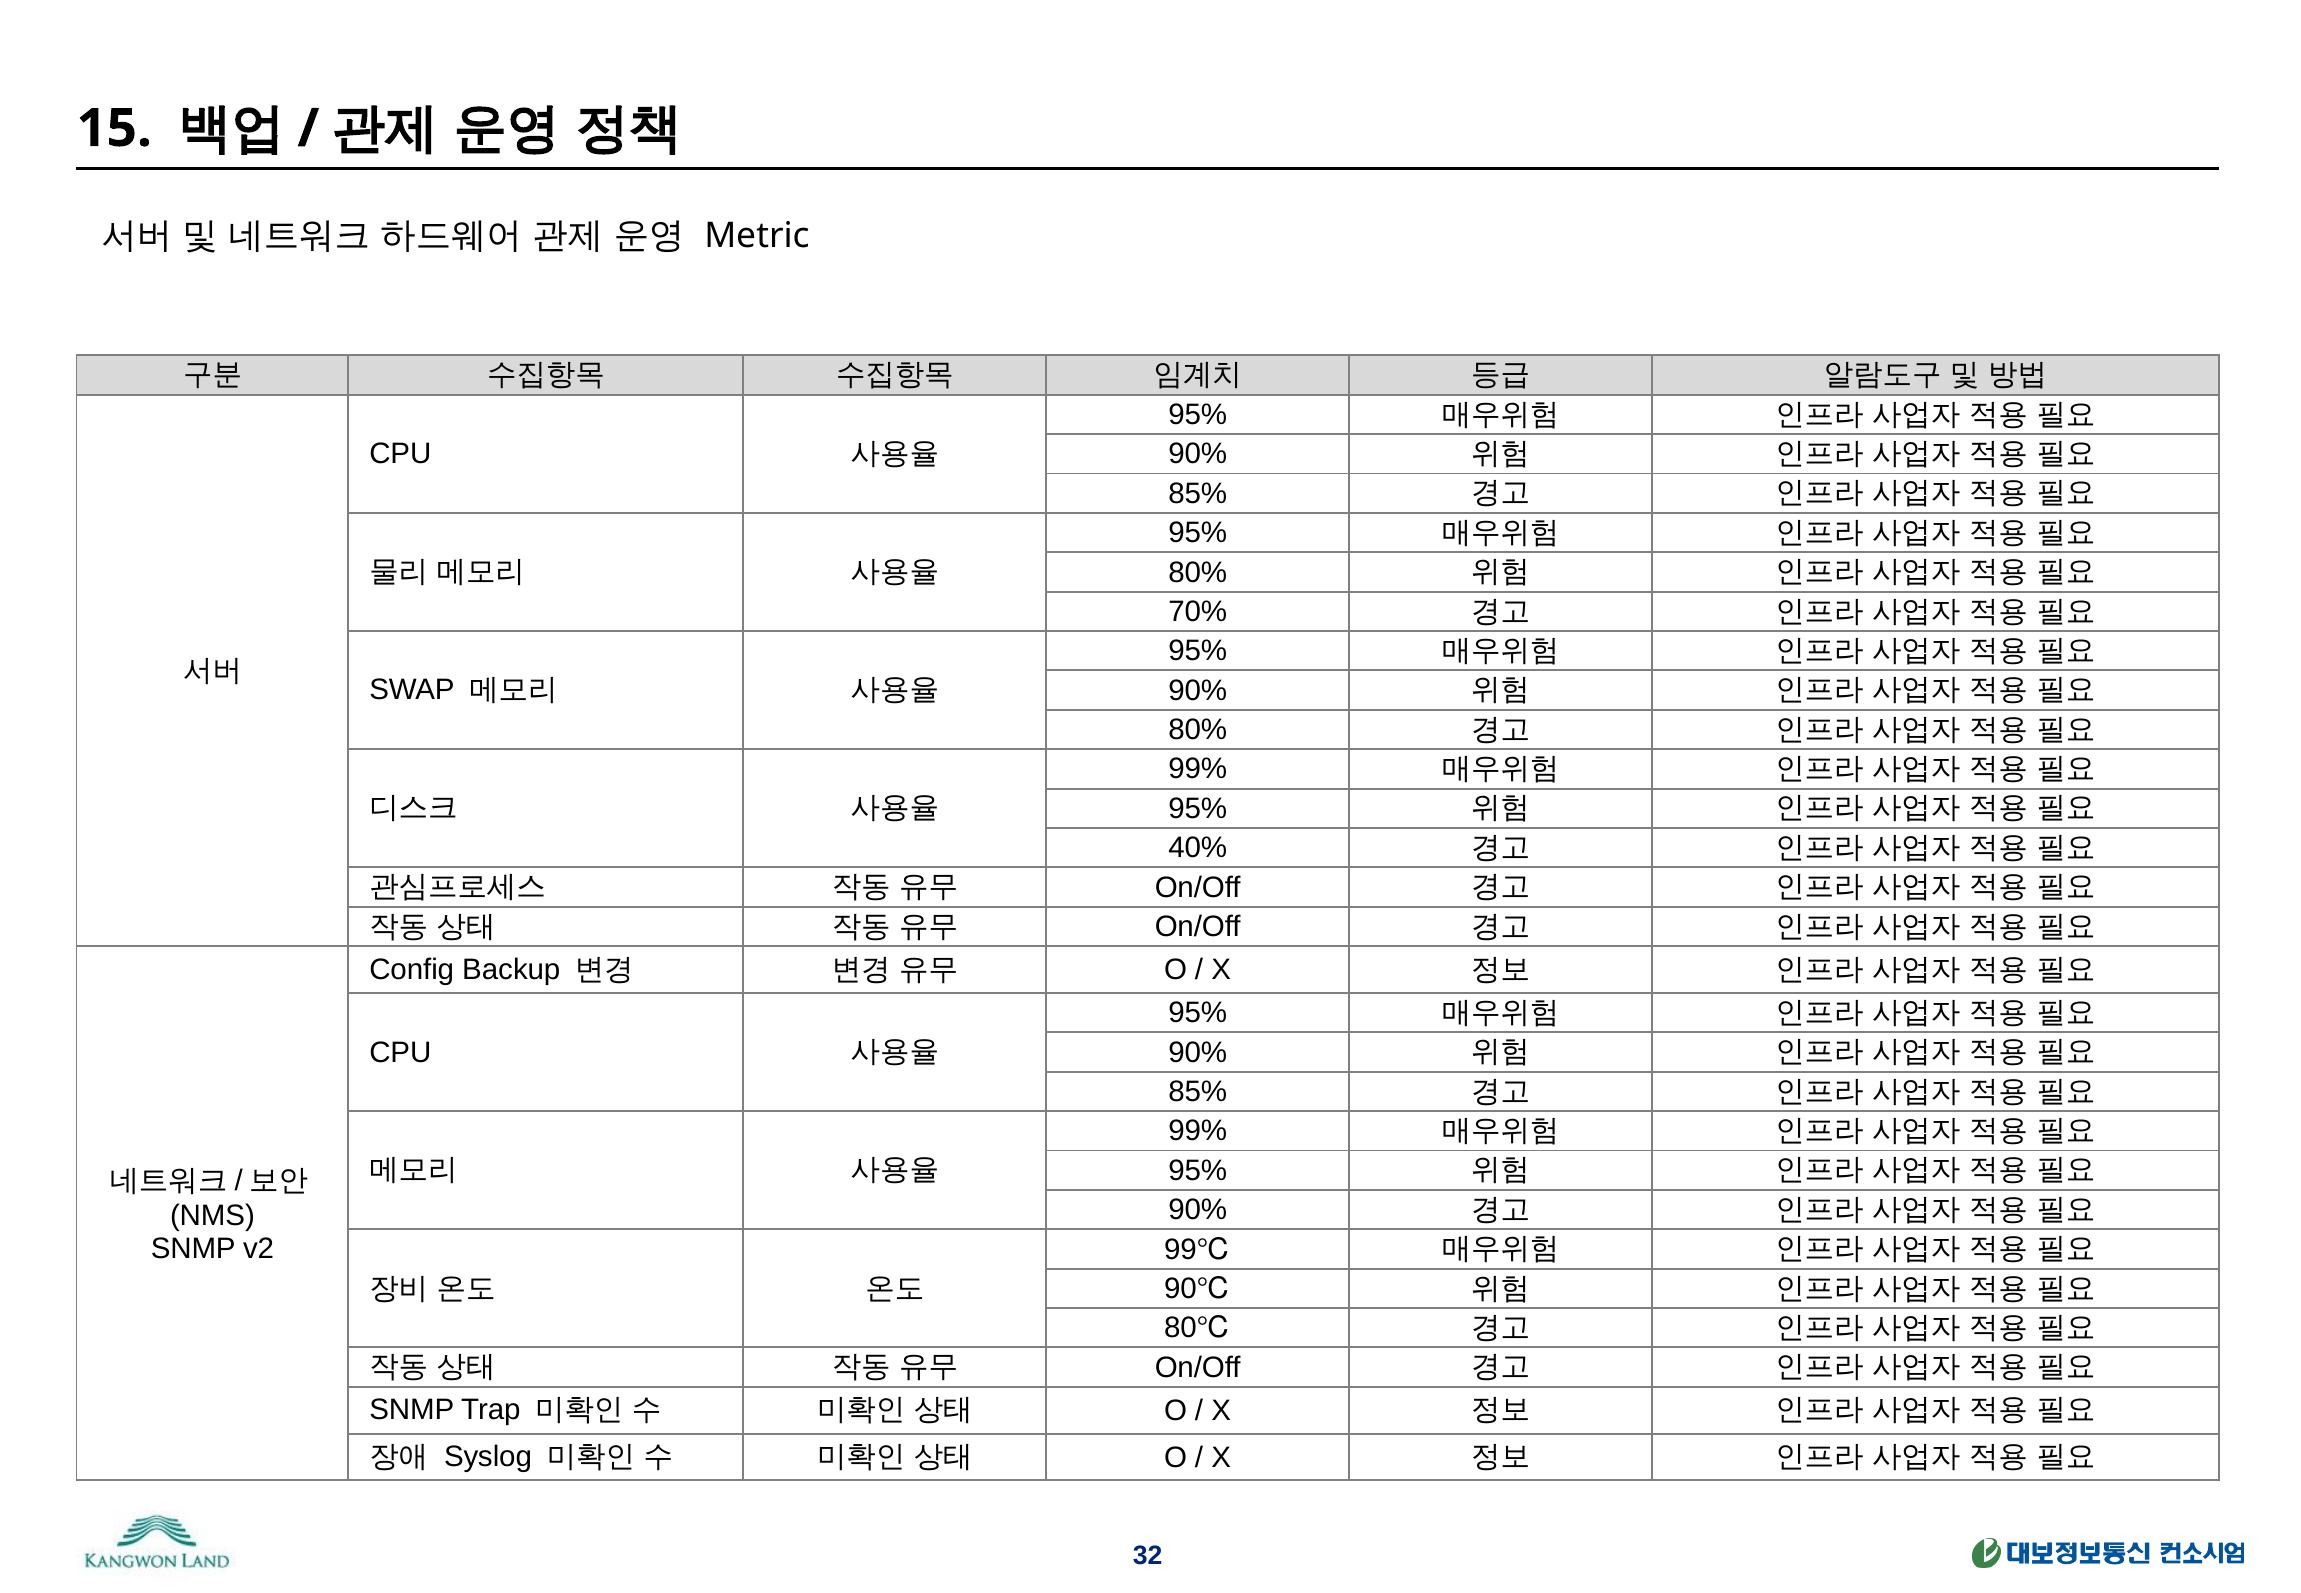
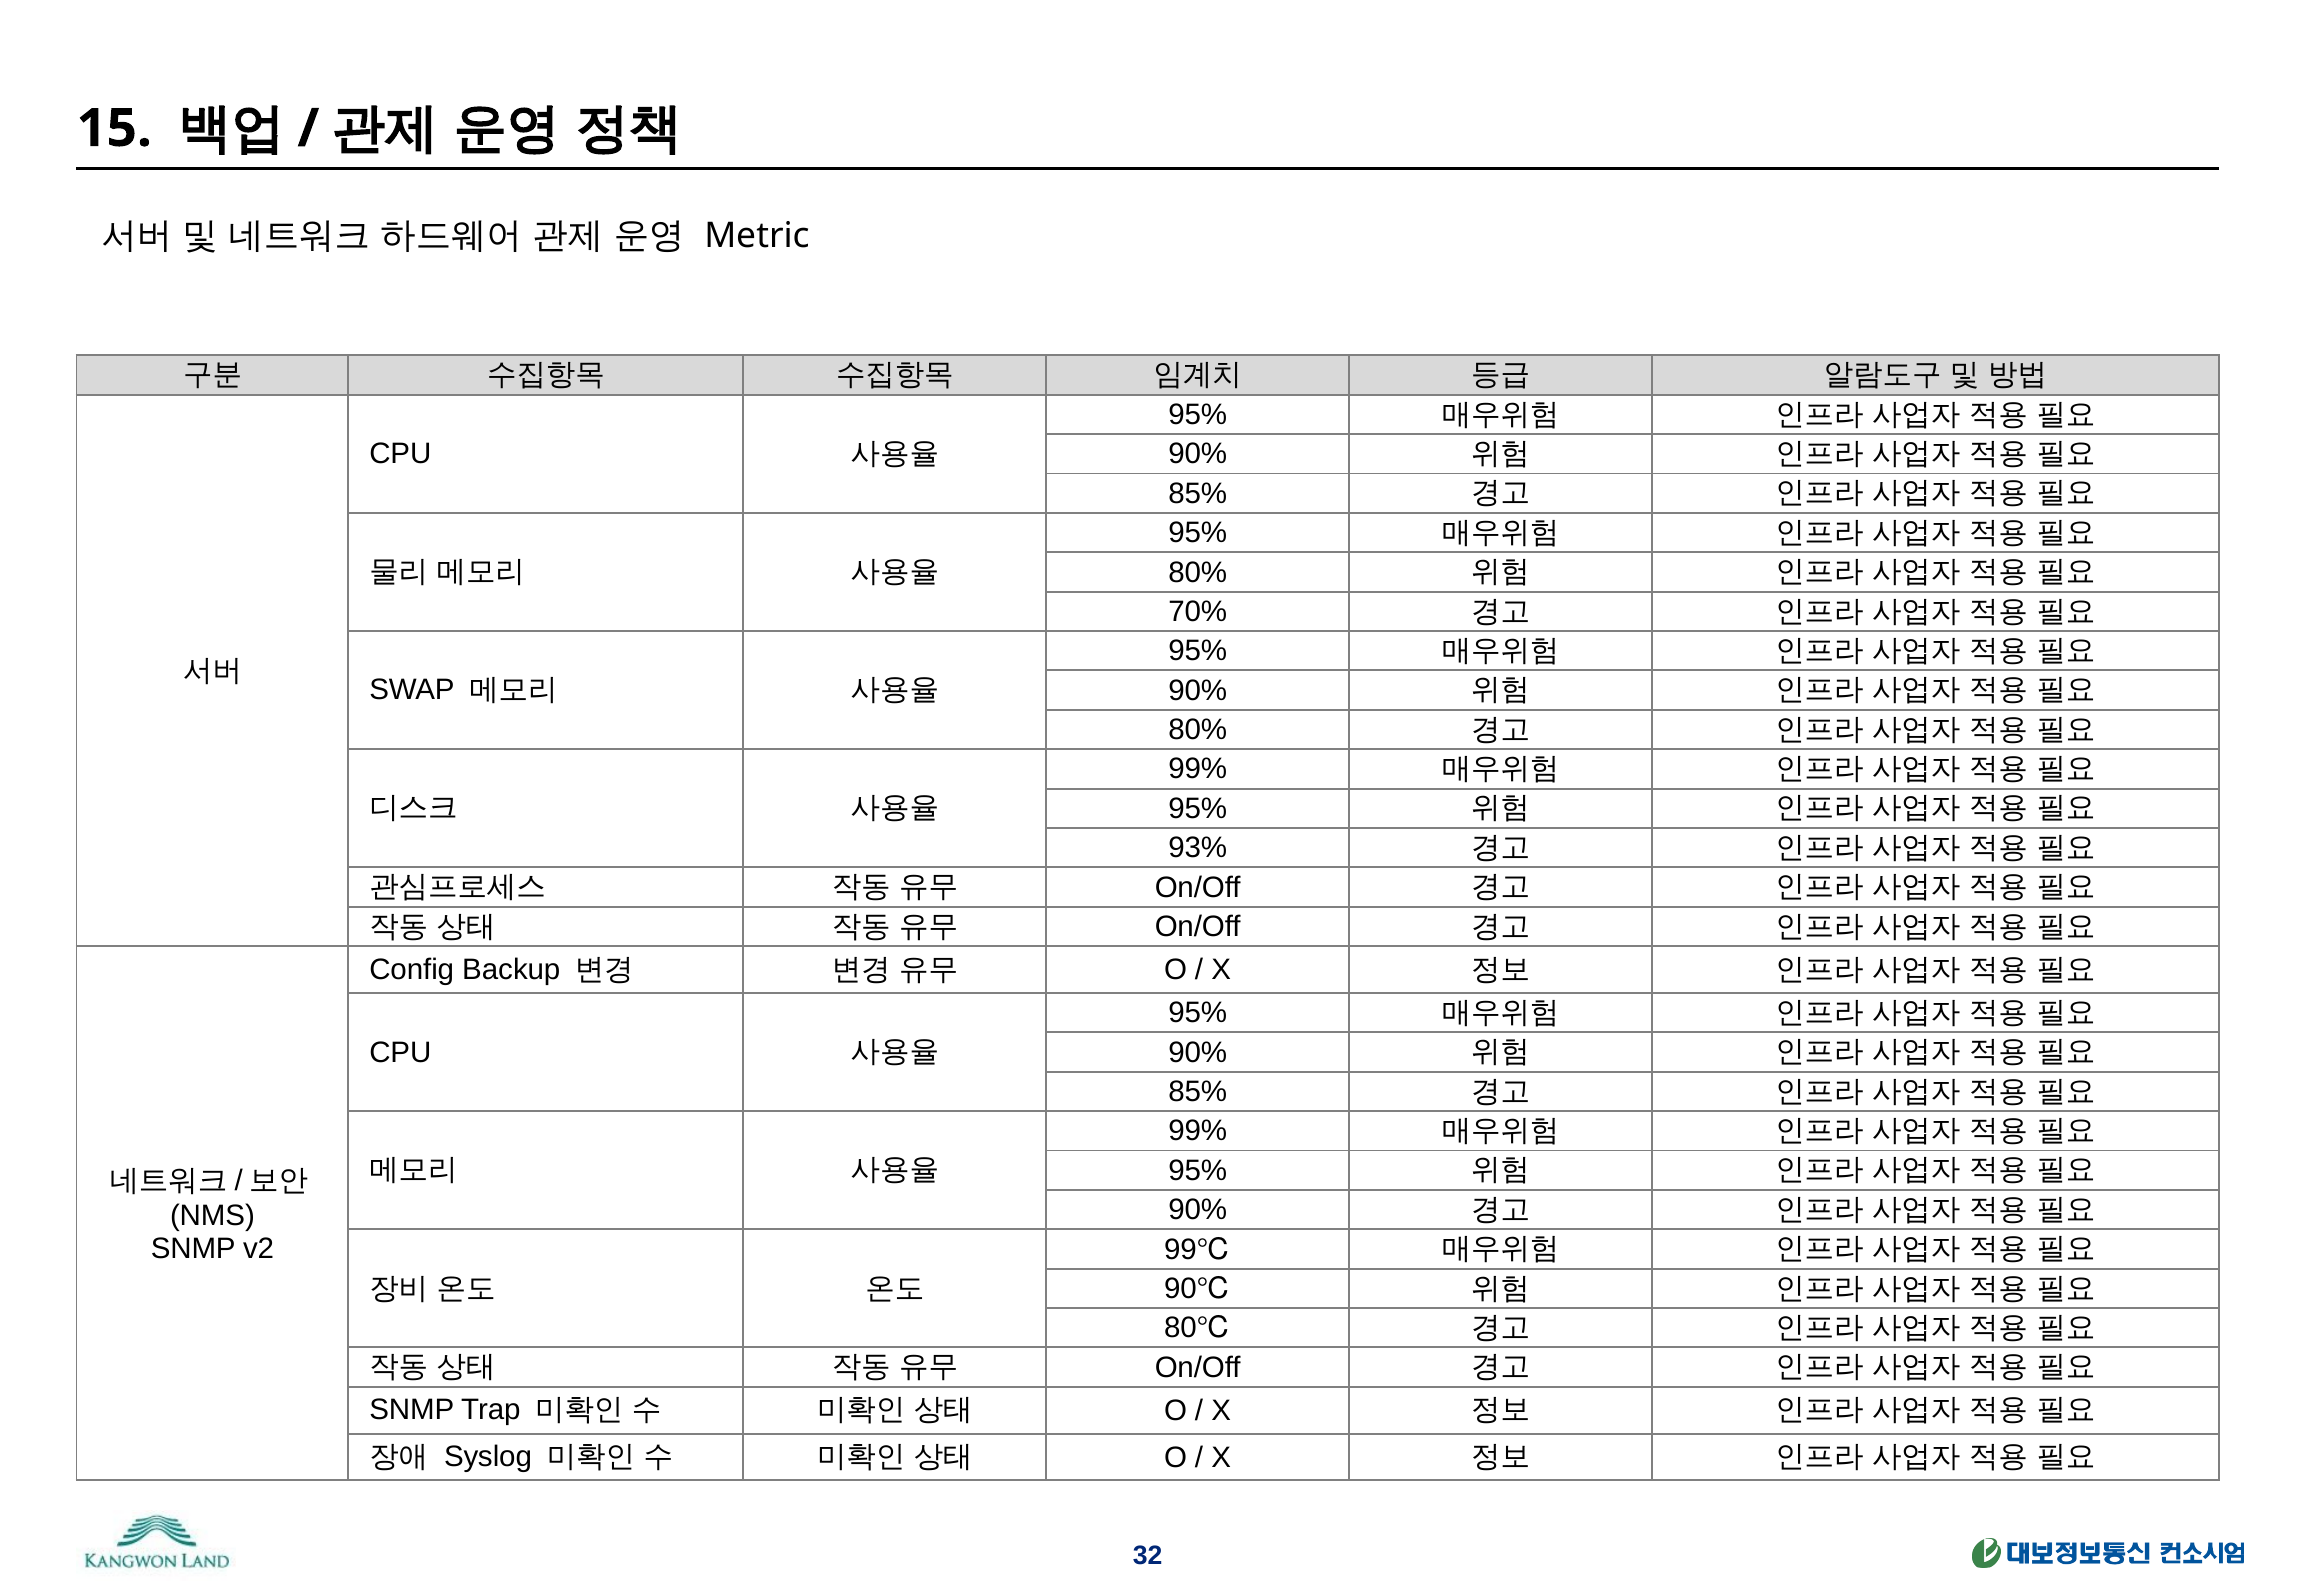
40%: 40% -> 93%
